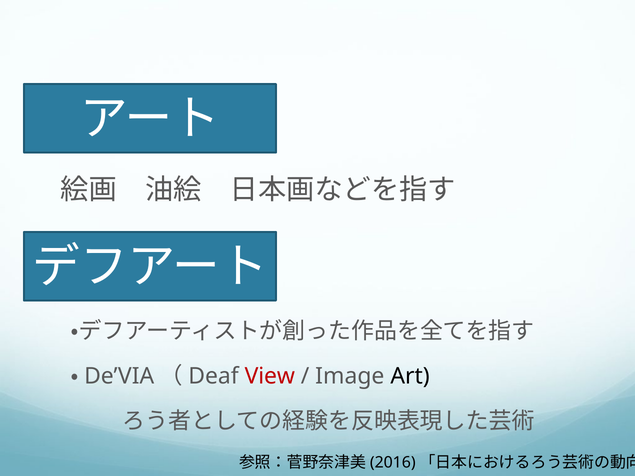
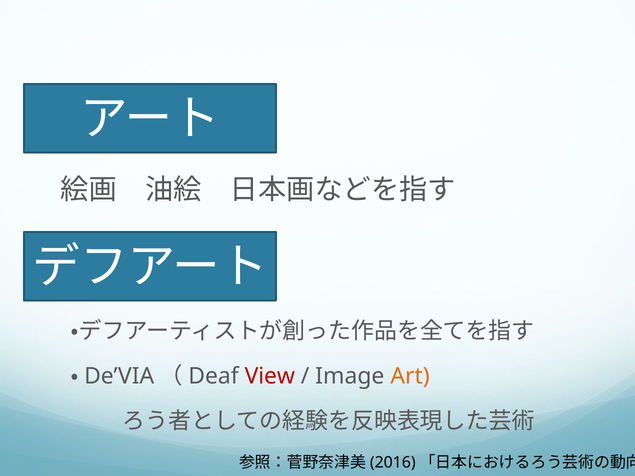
Art colour: black -> orange
